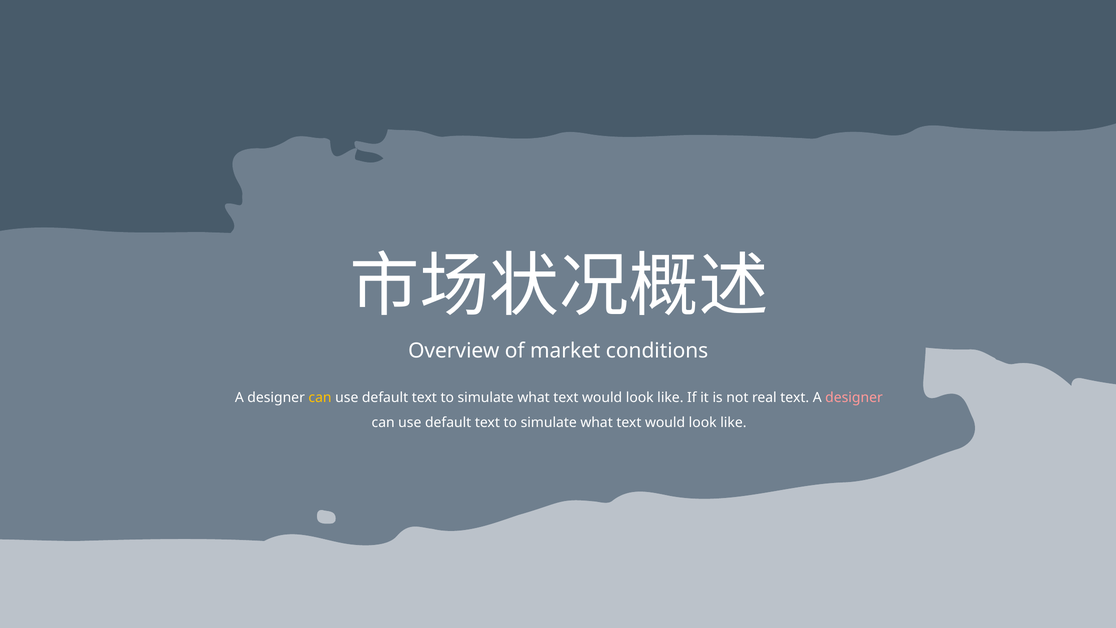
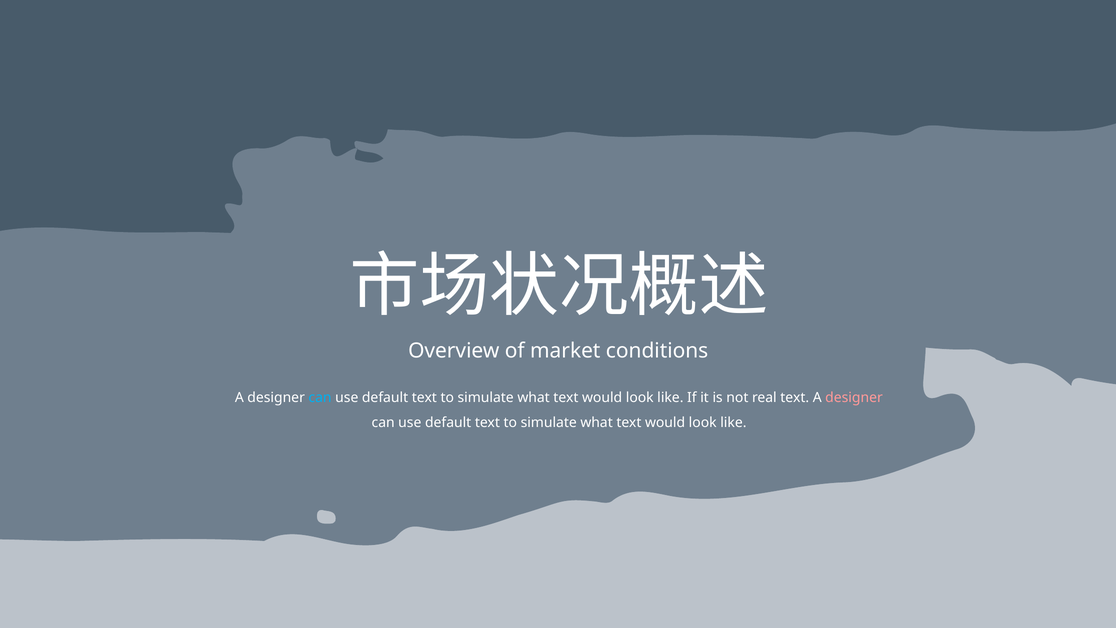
can at (320, 398) colour: yellow -> light blue
